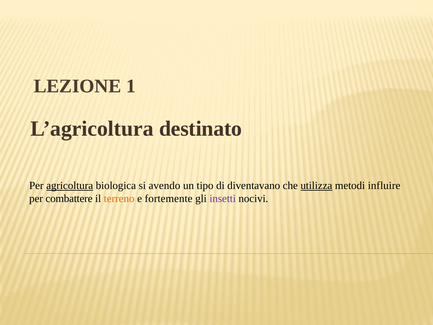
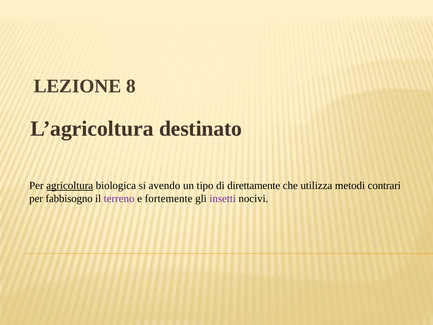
1: 1 -> 8
diventavano: diventavano -> direttamente
utilizza underline: present -> none
influire: influire -> contrari
combattere: combattere -> fabbisogno
terreno colour: orange -> purple
